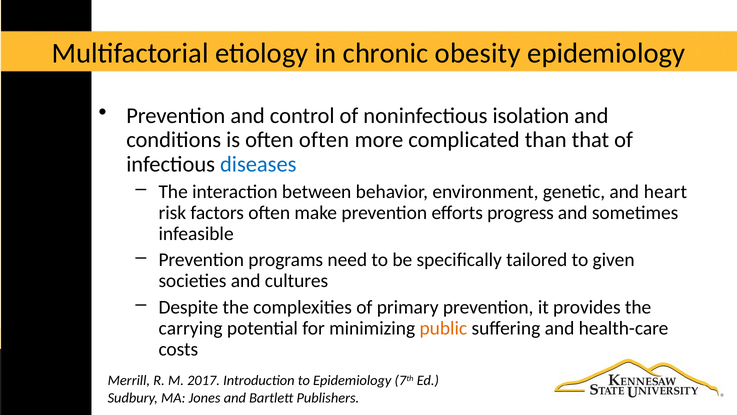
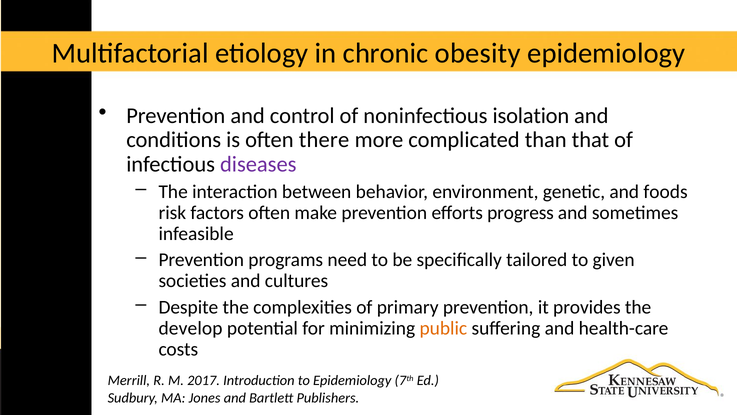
often often: often -> there
diseases colour: blue -> purple
heart: heart -> foods
carrying: carrying -> develop
